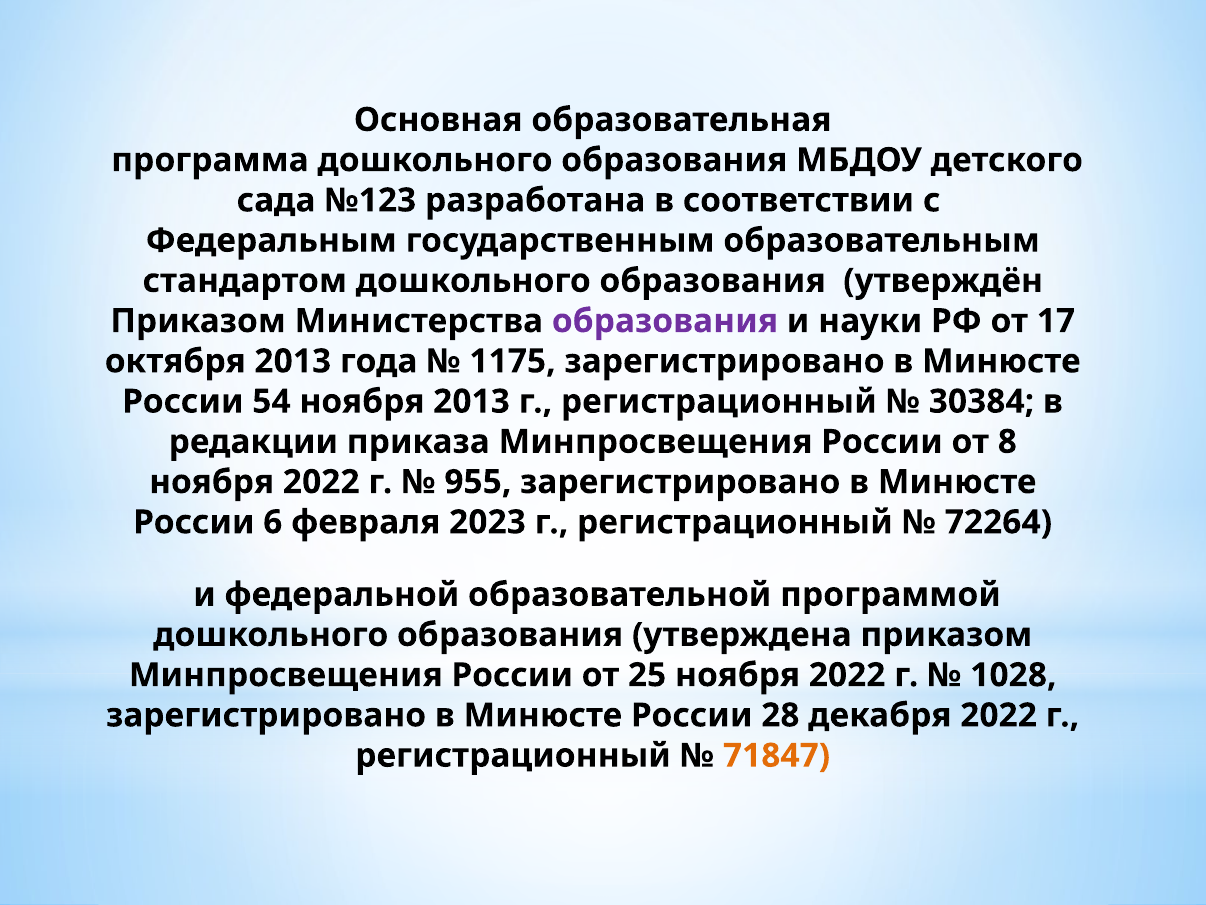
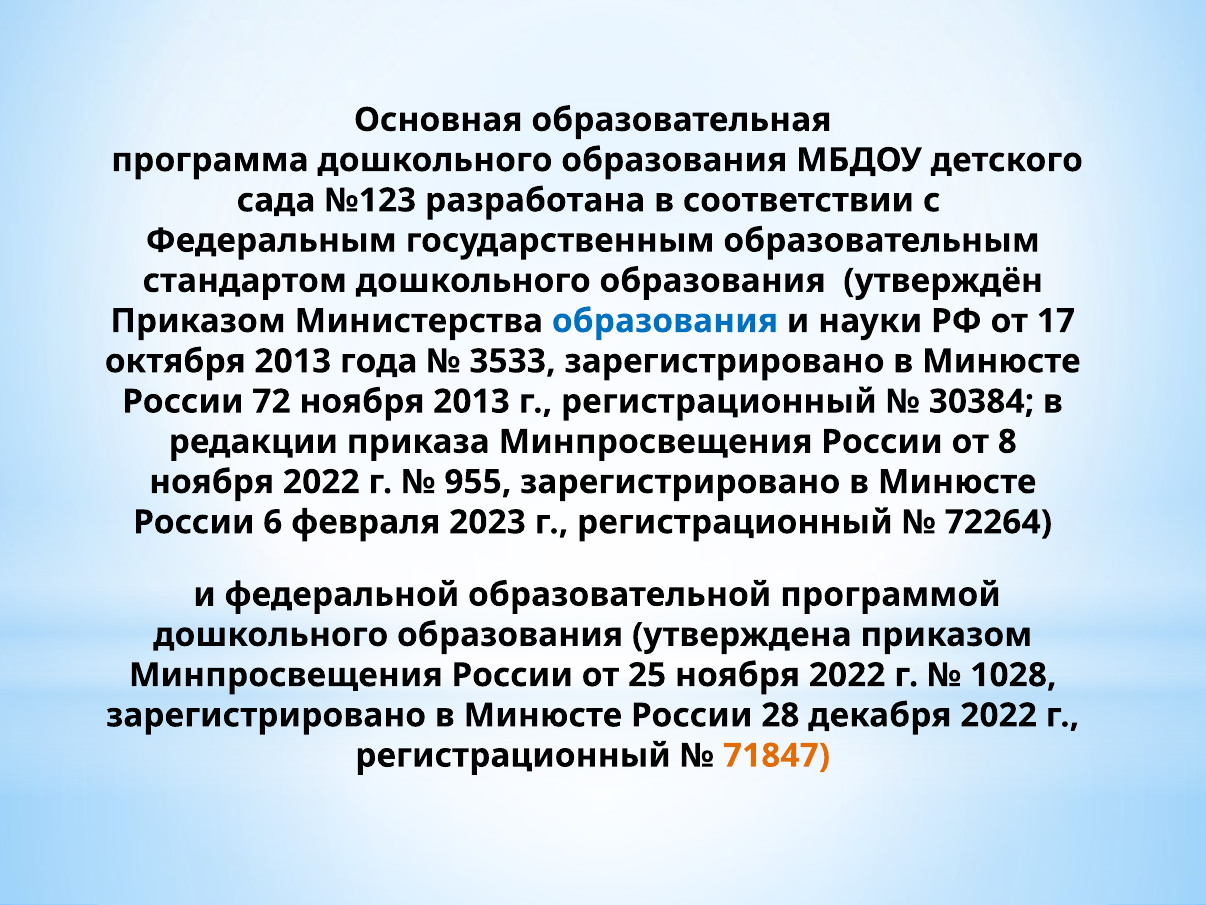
образования at (665, 321) colour: purple -> blue
1175: 1175 -> 3533
54: 54 -> 72
